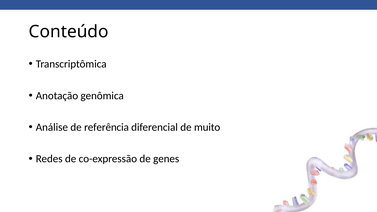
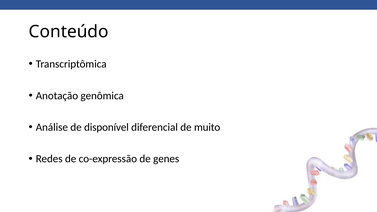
referência: referência -> disponível
